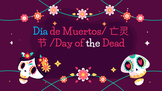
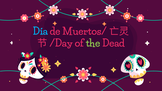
the colour: white -> light green
